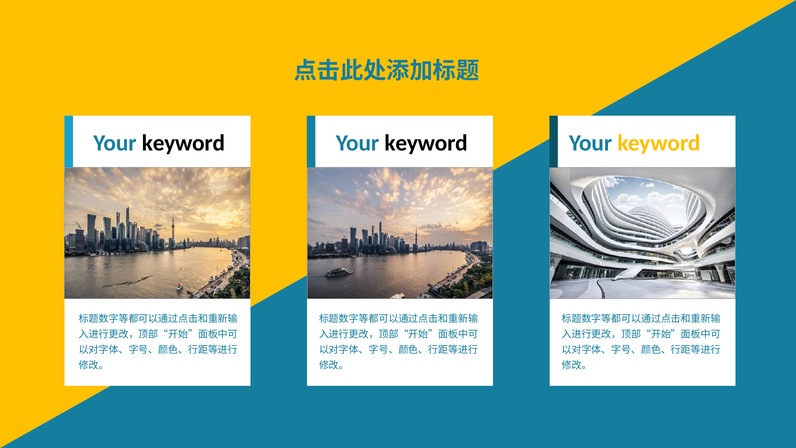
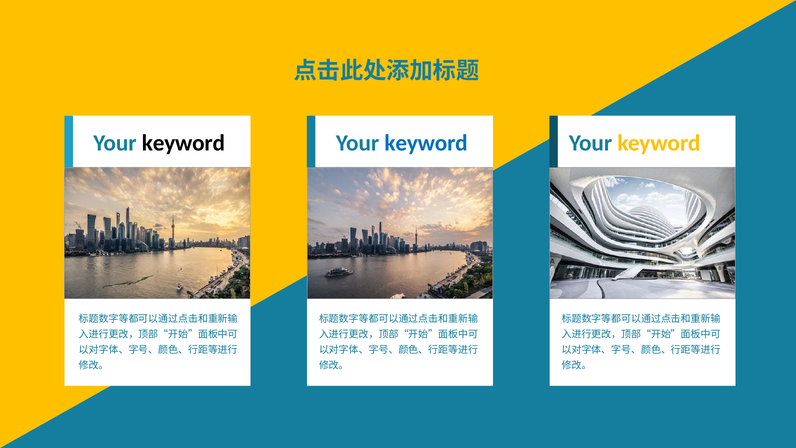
keyword at (426, 143) colour: black -> blue
